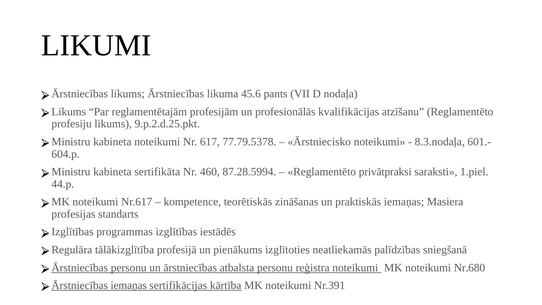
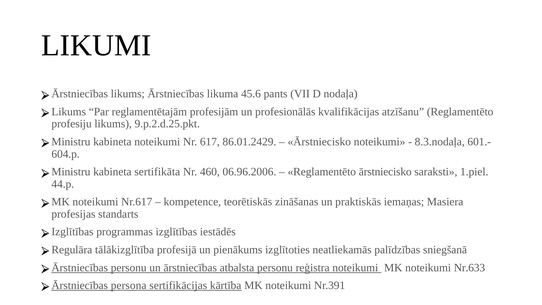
77.79.5378: 77.79.5378 -> 86.01.2429
87.28.5994: 87.28.5994 -> 06.96.2006
Reglamentēto privātpraksi: privātpraksi -> ārstniecisko
Nr.680: Nr.680 -> Nr.633
Ārstniecības iemaņas: iemaņas -> persona
